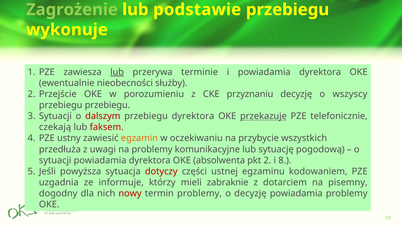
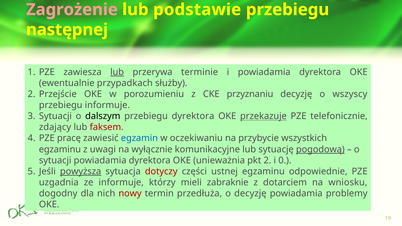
Zagrożenie colour: light green -> pink
wykonuje: wykonuje -> następnej
nieobecności: nieobecności -> przypadkach
przebiegu przebiegu: przebiegu -> informuje
dalszym colour: red -> black
czekają: czekają -> zdający
ustny: ustny -> pracę
egzamin colour: orange -> blue
przedłuża at (60, 149): przedłuża -> egzaminu
na problemy: problemy -> wyłącznie
pogodową underline: none -> present
absolwenta: absolwenta -> unieważnia
8: 8 -> 0
powyższa underline: none -> present
kodowaniem: kodowaniem -> odpowiednie
pisemny: pisemny -> wniosku
termin problemy: problemy -> przedłuża
